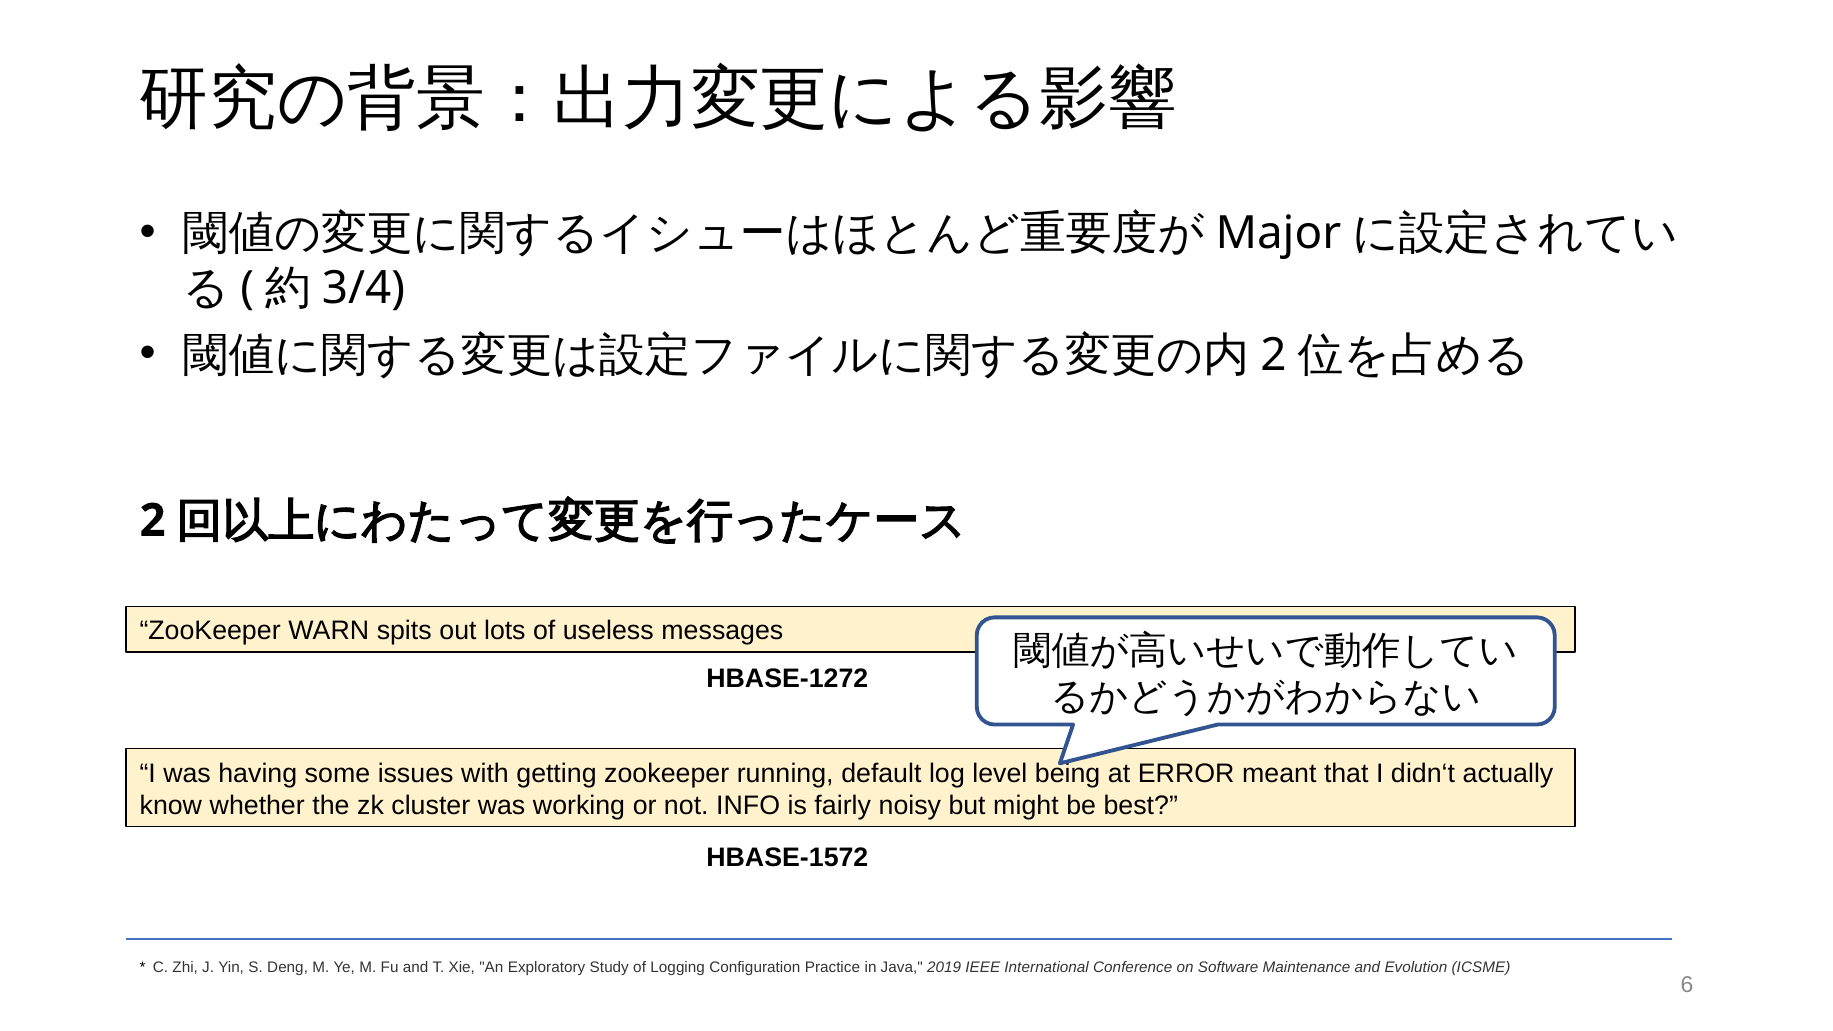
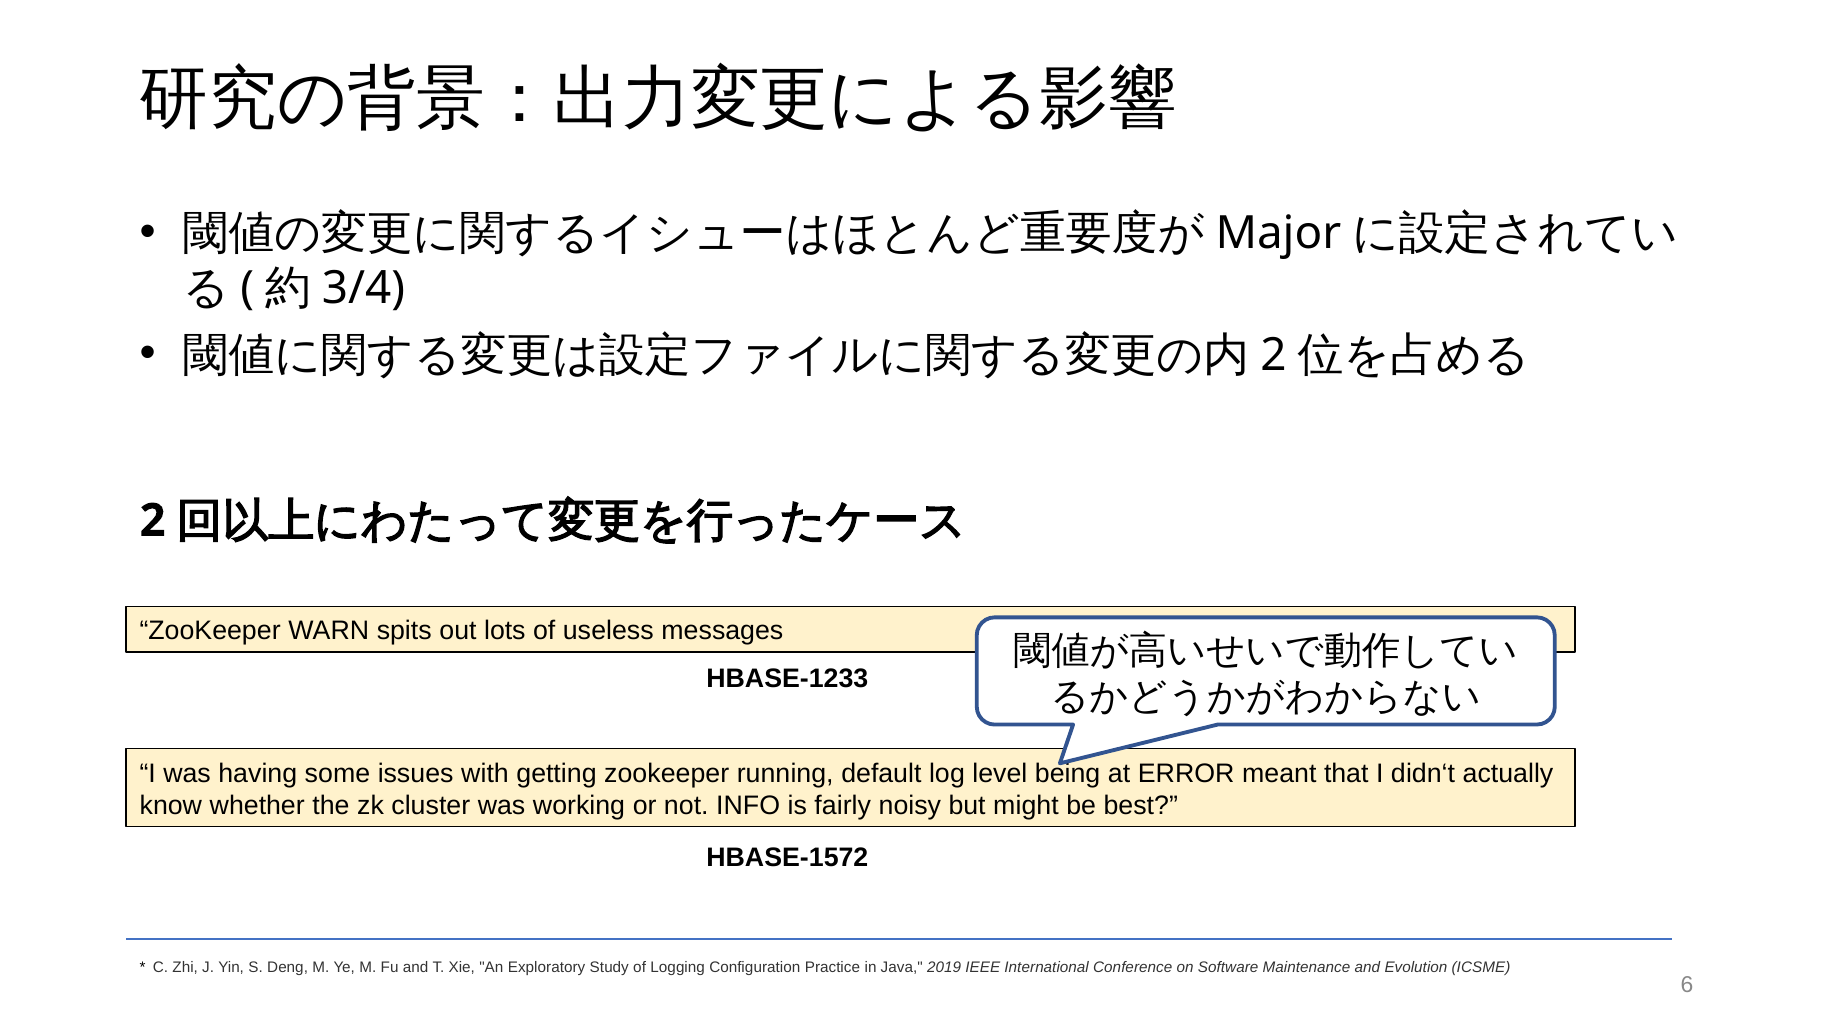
HBASE-1272: HBASE-1272 -> HBASE-1233
